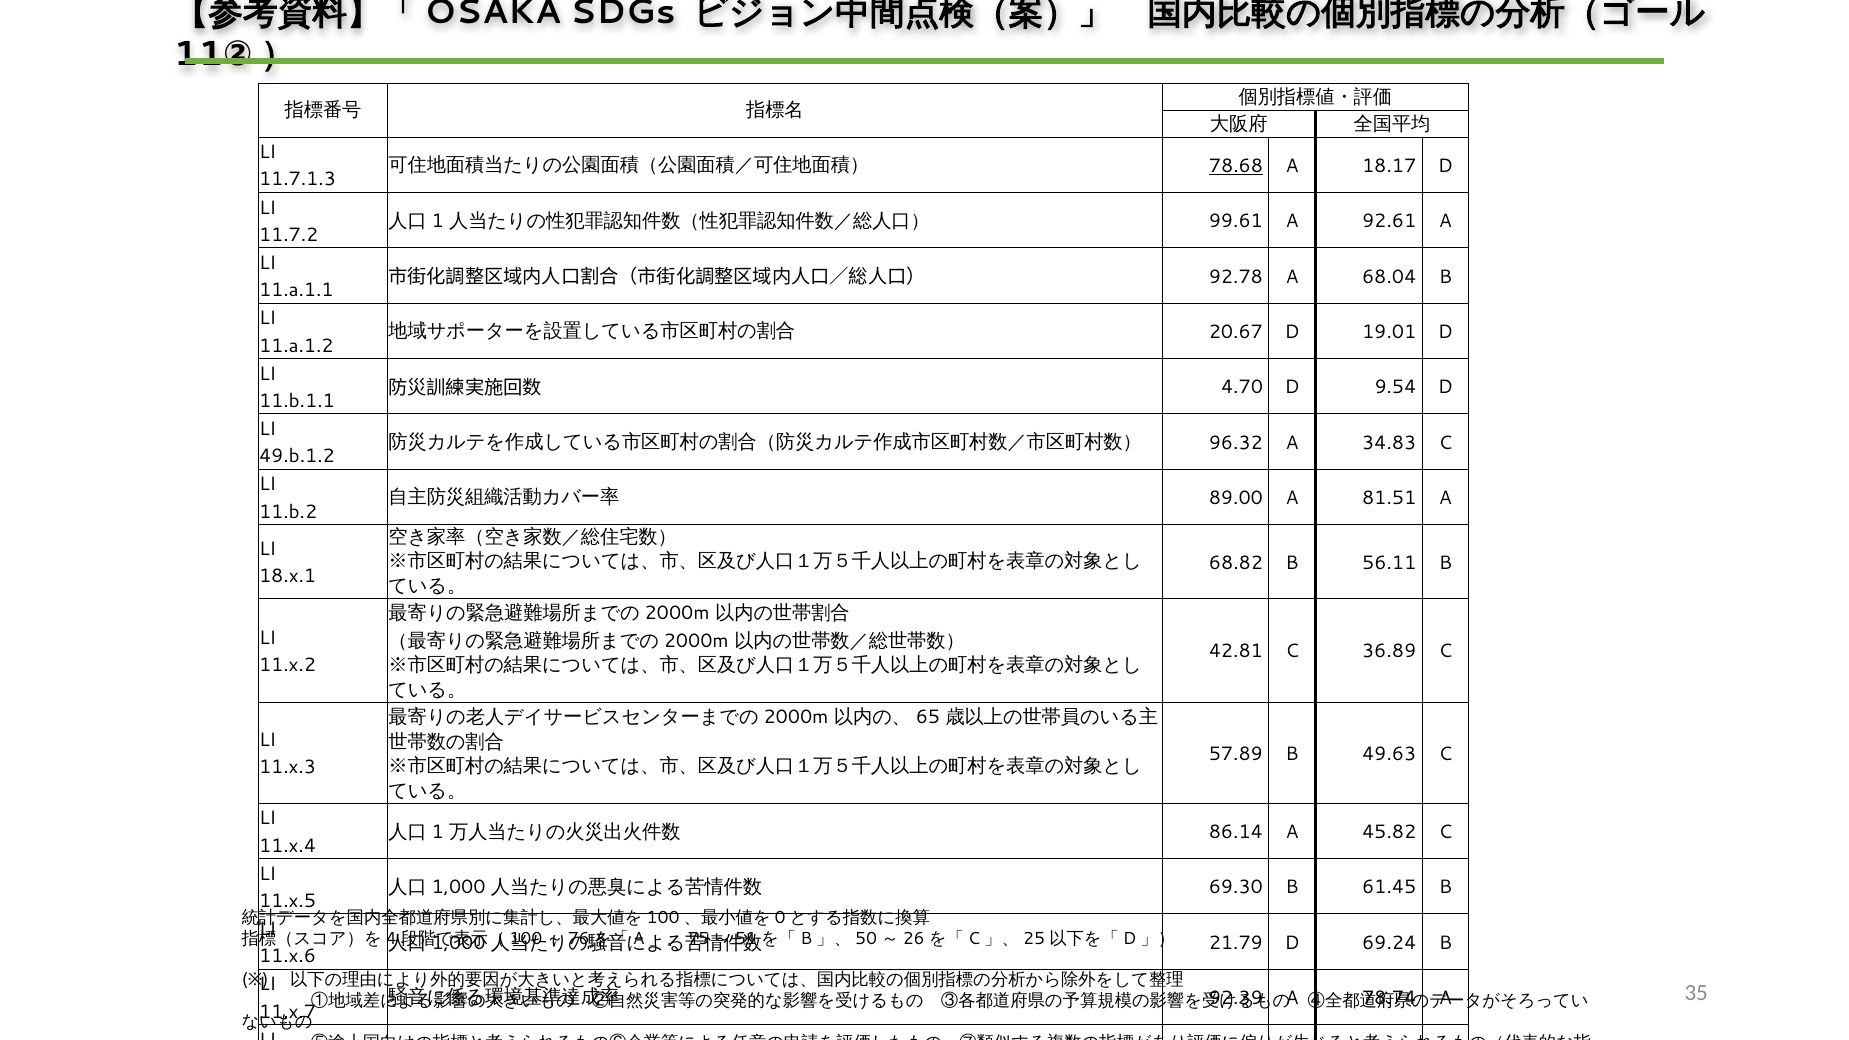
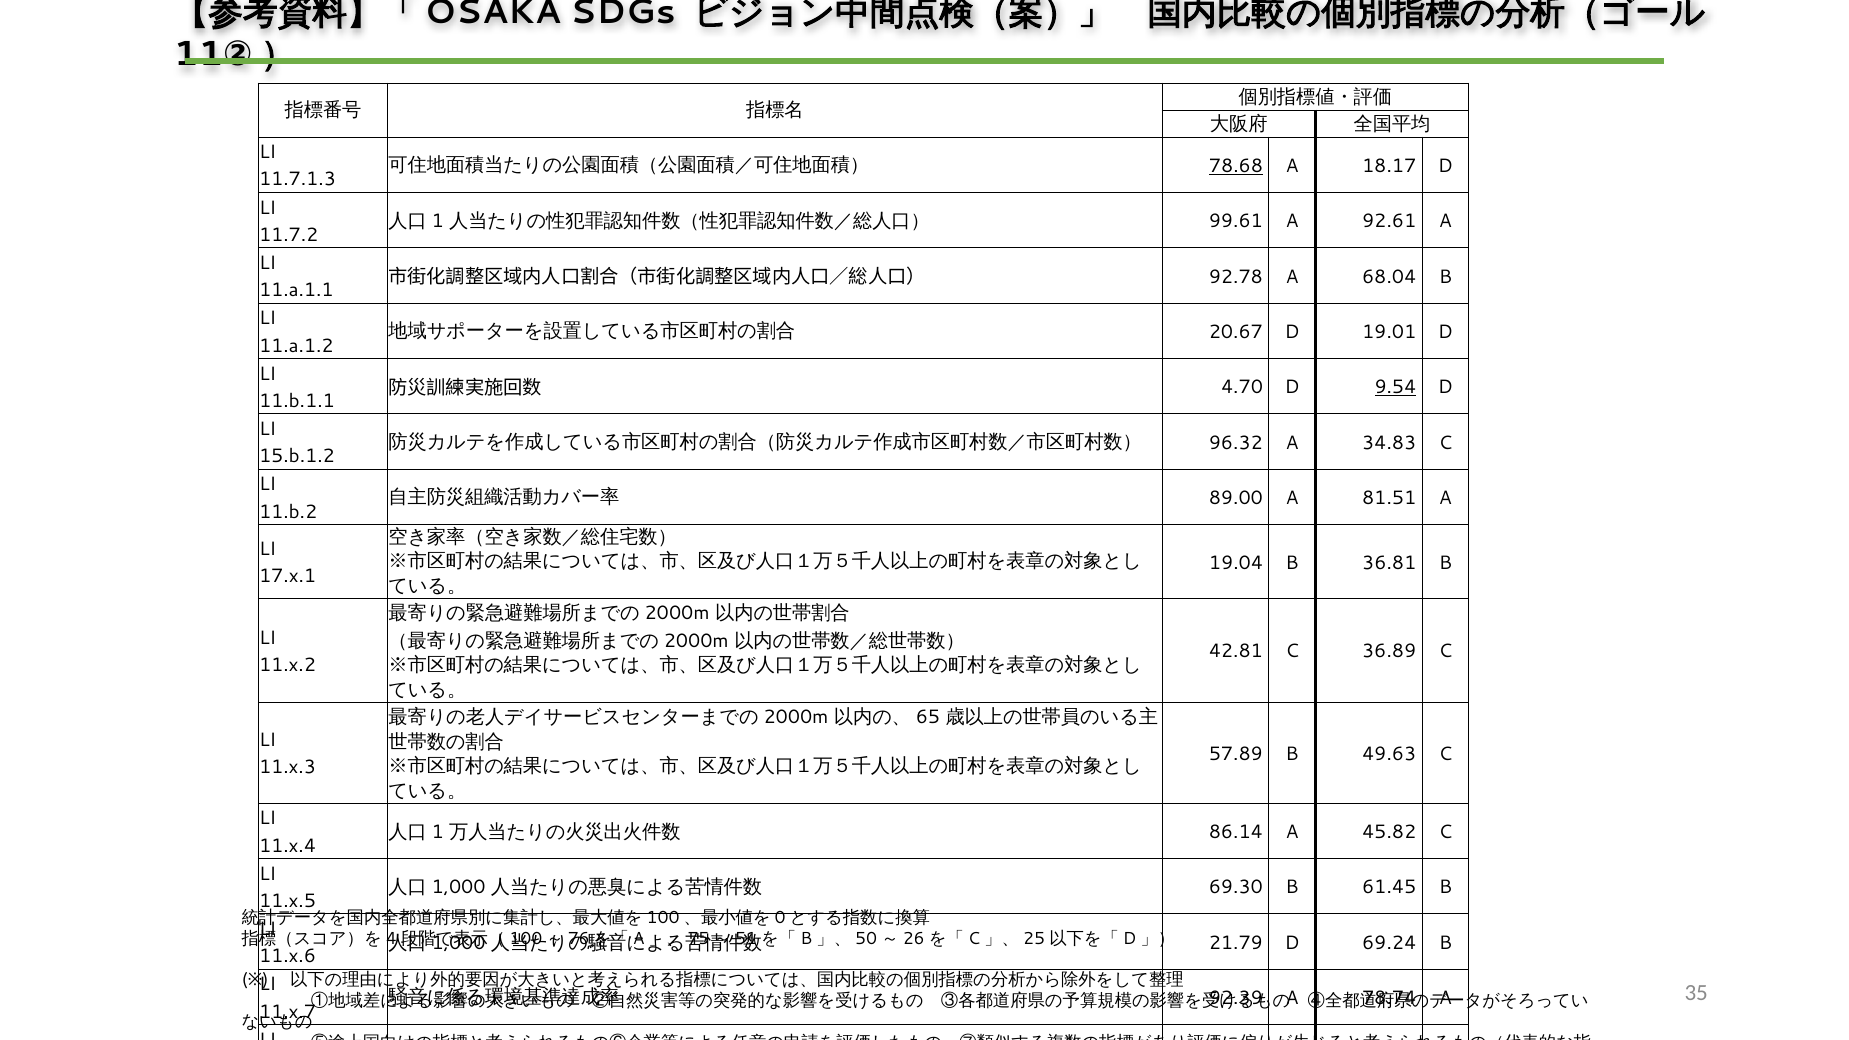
9.54 underline: none -> present
49.b.1.2: 49.b.1.2 -> 15.b.1.2
68.82: 68.82 -> 19.04
56.11: 56.11 -> 36.81
18.x.1: 18.x.1 -> 17.x.1
